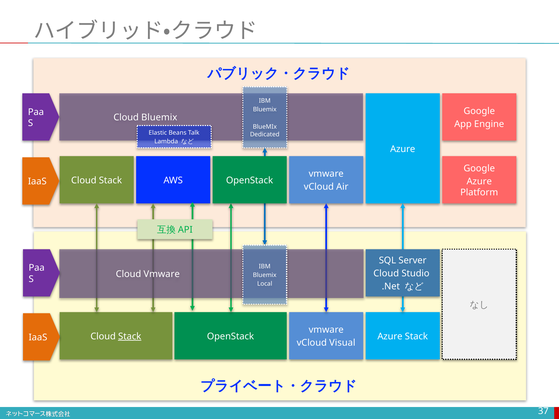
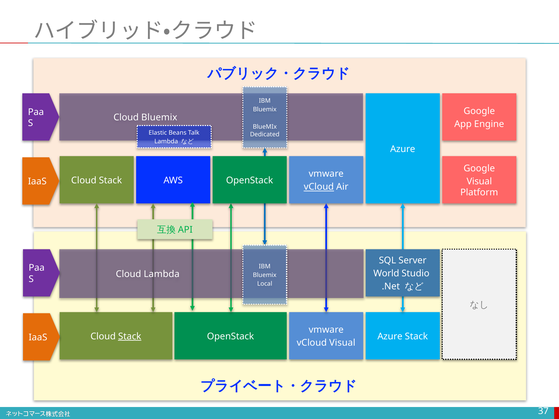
Azure at (479, 181): Azure -> Visual
vCloud at (319, 187) underline: none -> present
Cloud at (386, 274): Cloud -> World
Cloud Vmware: Vmware -> Lambda
